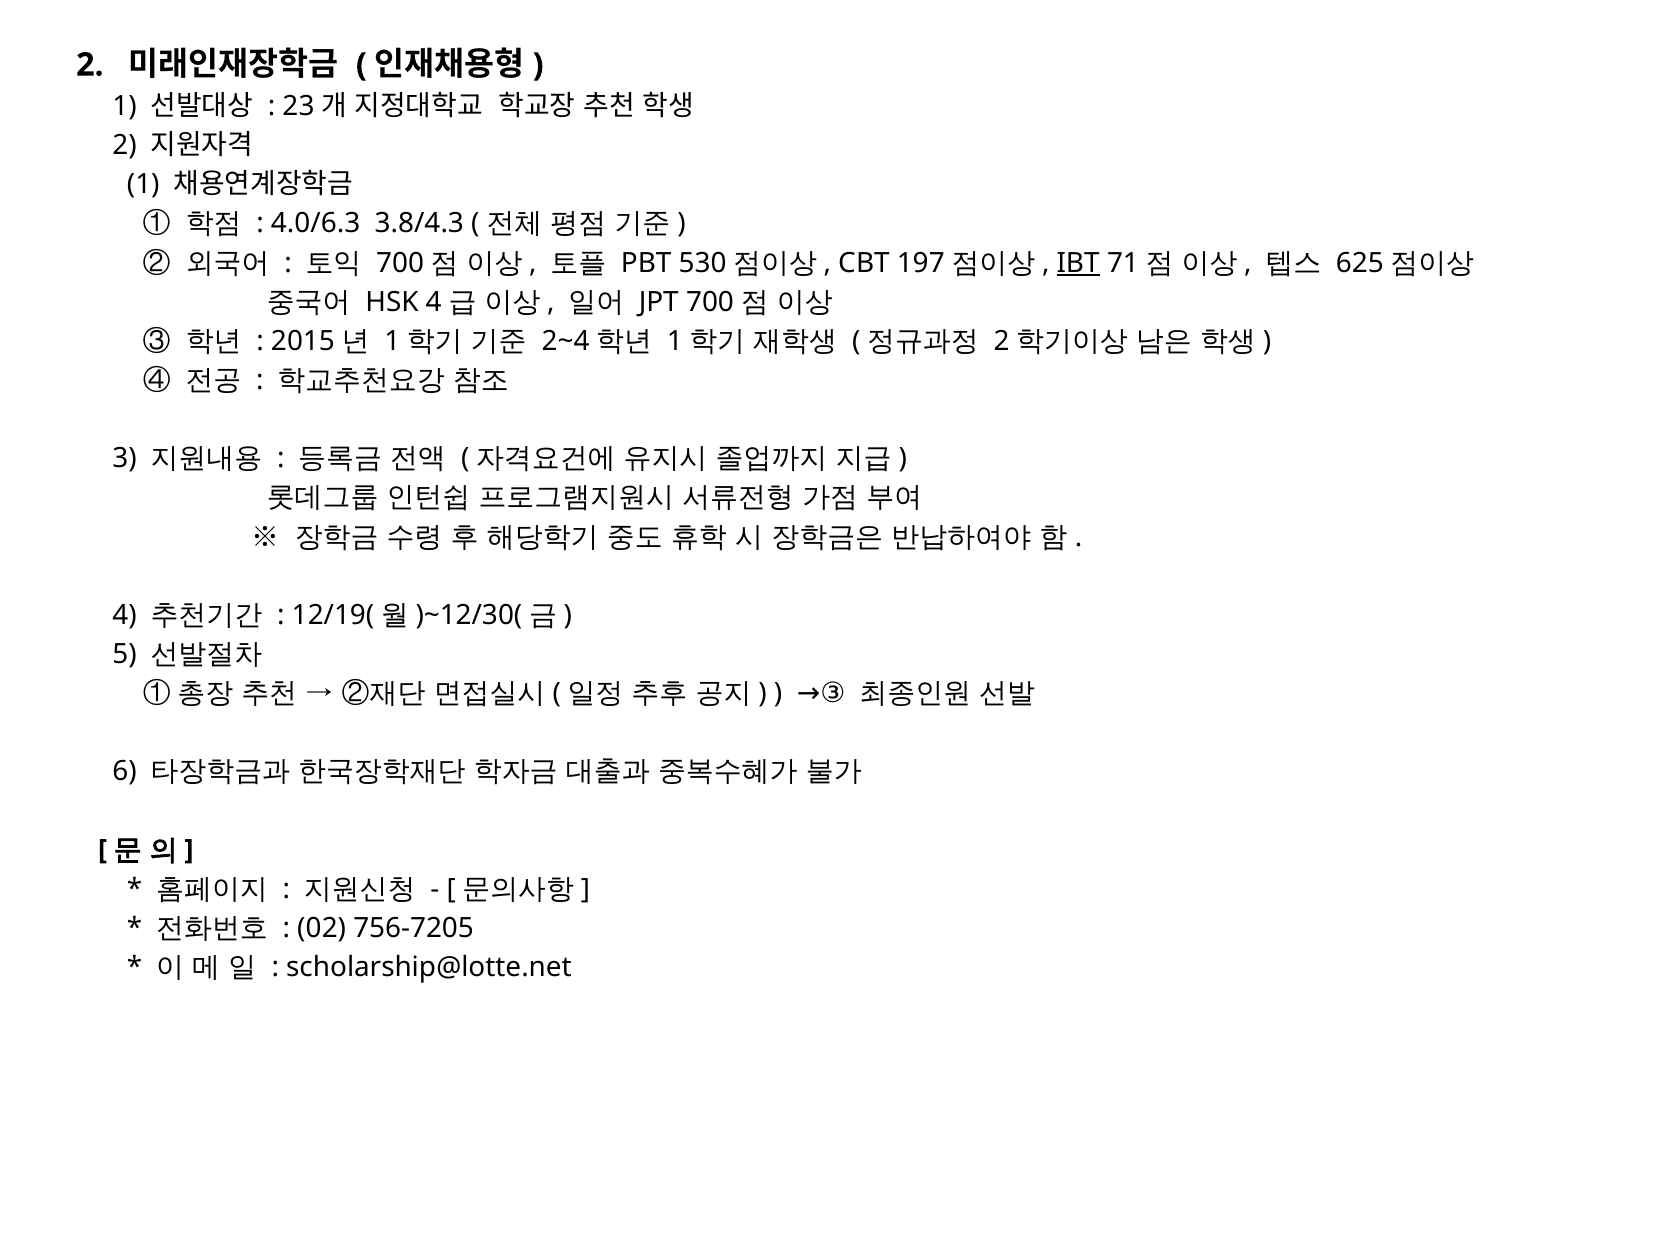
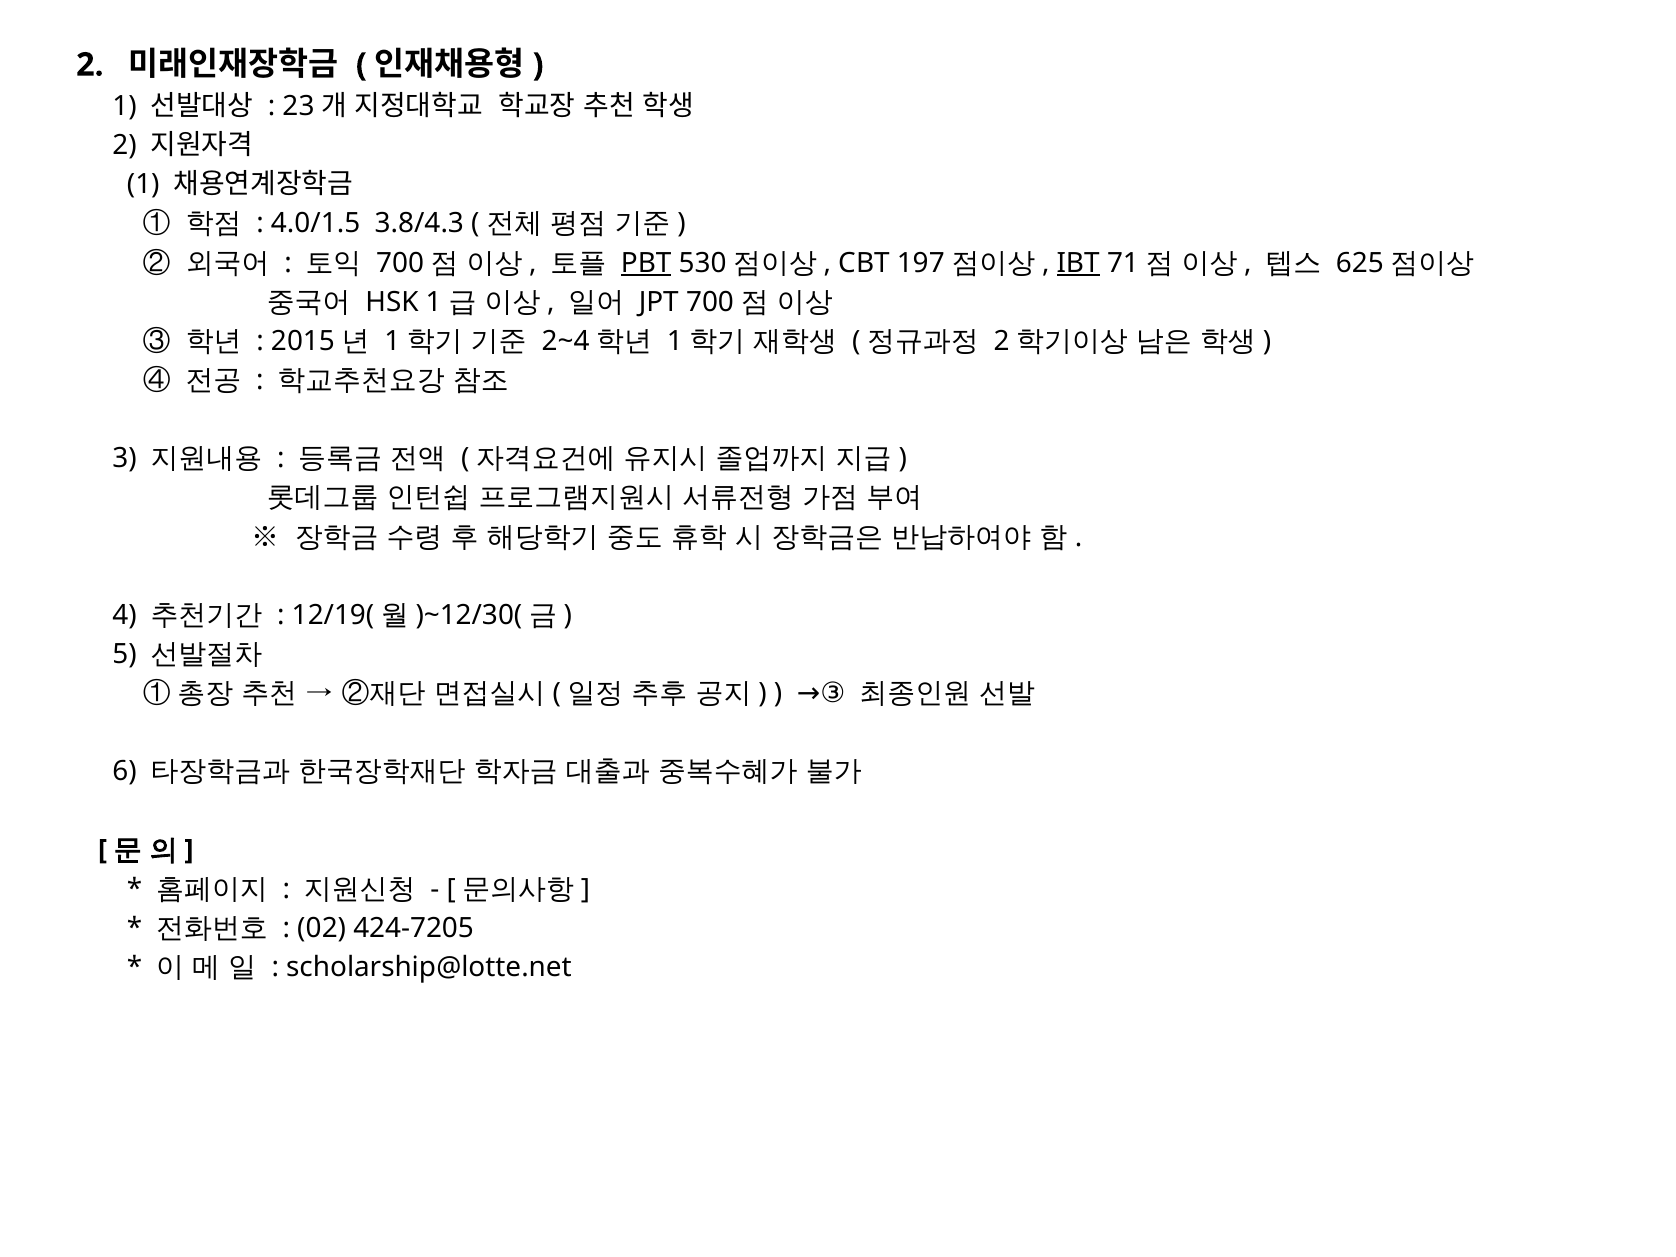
4.0/6.3: 4.0/6.3 -> 4.0/1.5
PBT underline: none -> present
HSK 4: 4 -> 1
756-7205: 756-7205 -> 424-7205
